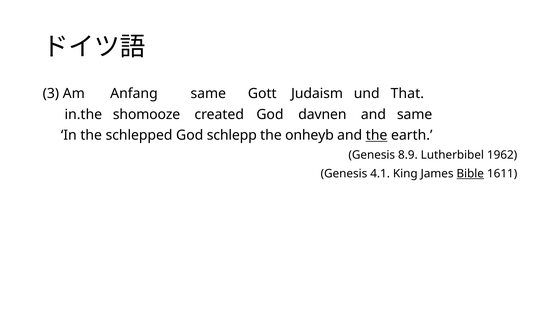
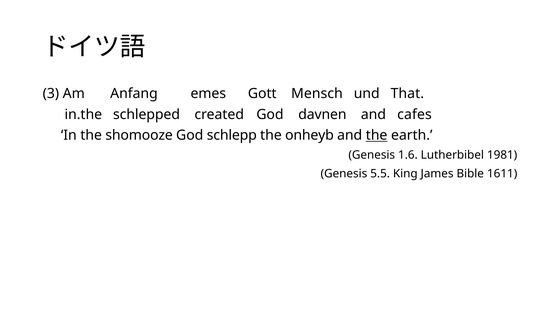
Anfang same: same -> emes
Judaism: Judaism -> Mensch
shomooze: shomooze -> schlepped
and same: same -> cafes
schlepped: schlepped -> shomooze
8.9: 8.9 -> 1.6
1962: 1962 -> 1981
4.1: 4.1 -> 5.5
Bible underline: present -> none
